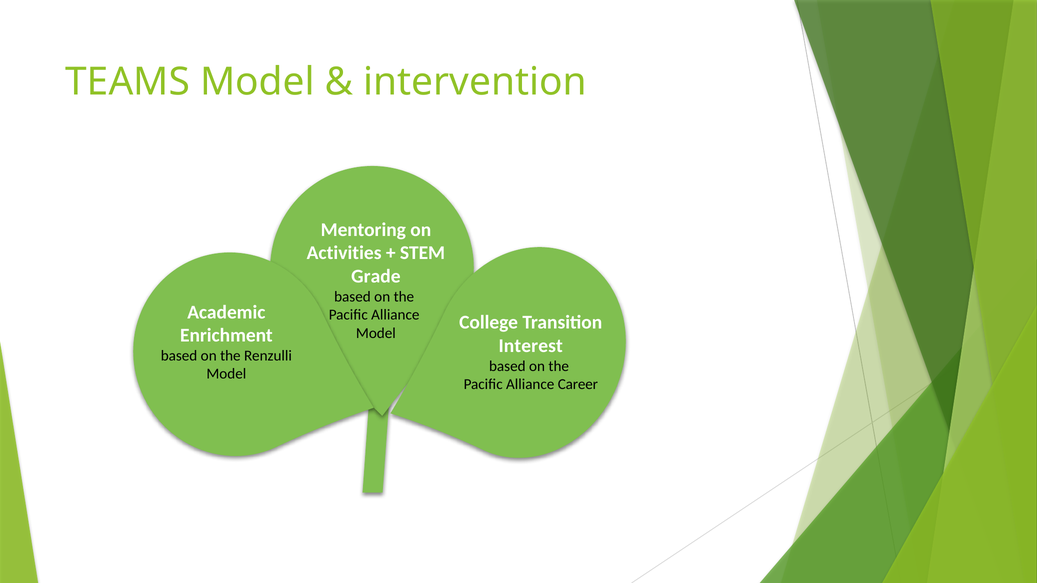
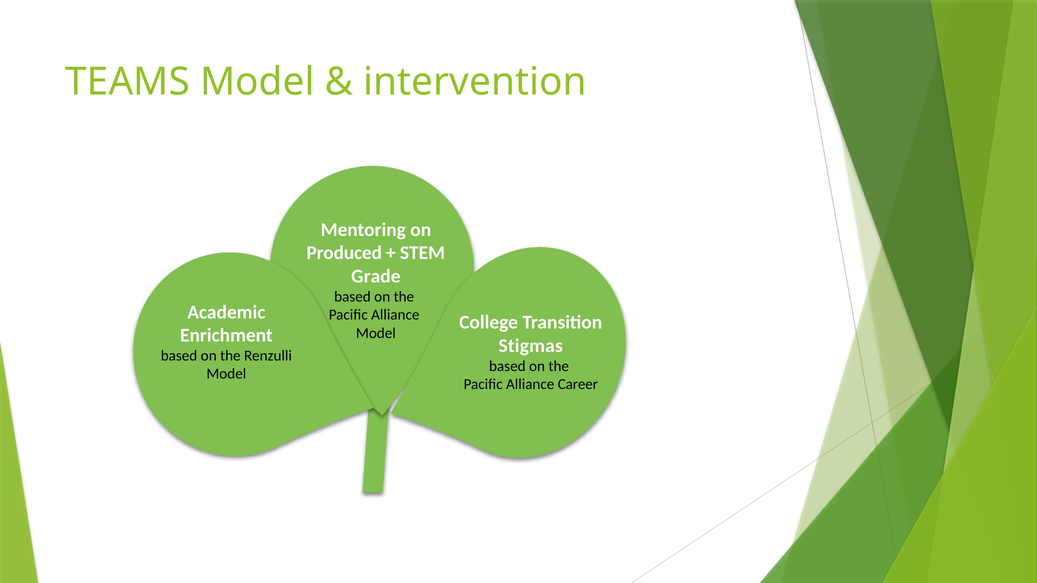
Activities: Activities -> Produced
Interest: Interest -> Stigmas
